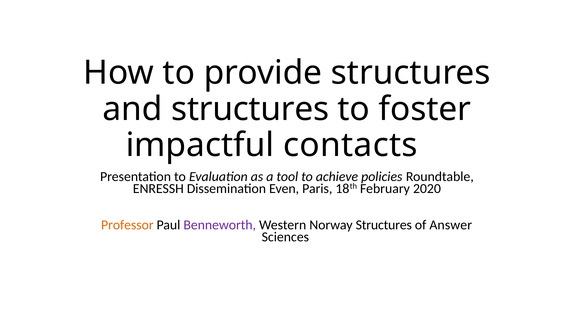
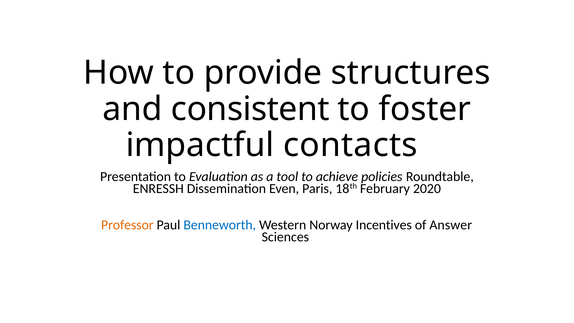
and structures: structures -> consistent
Benneworth colour: purple -> blue
Norway Structures: Structures -> Incentives
